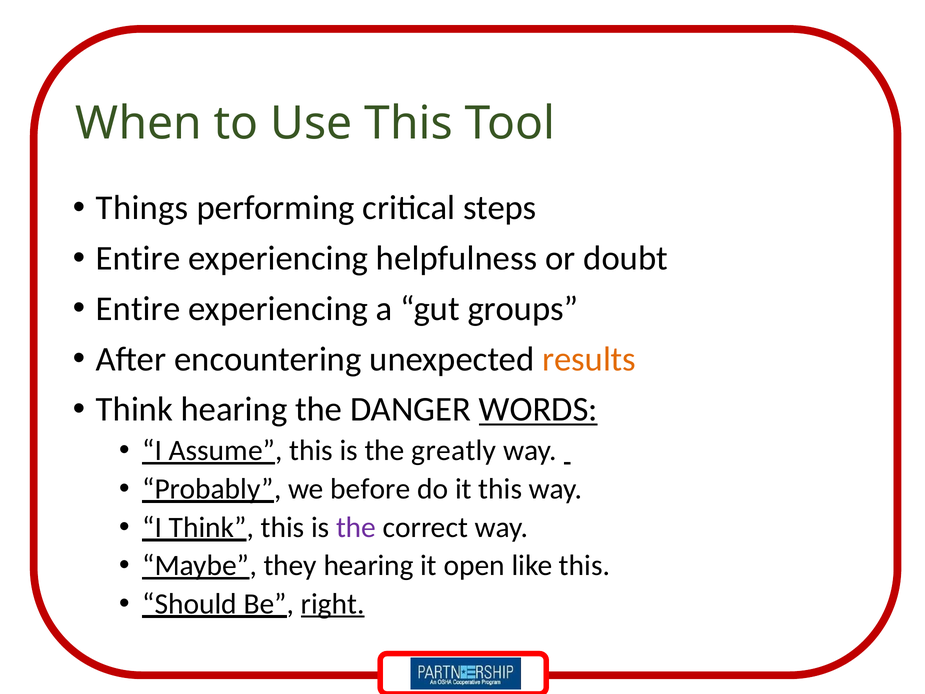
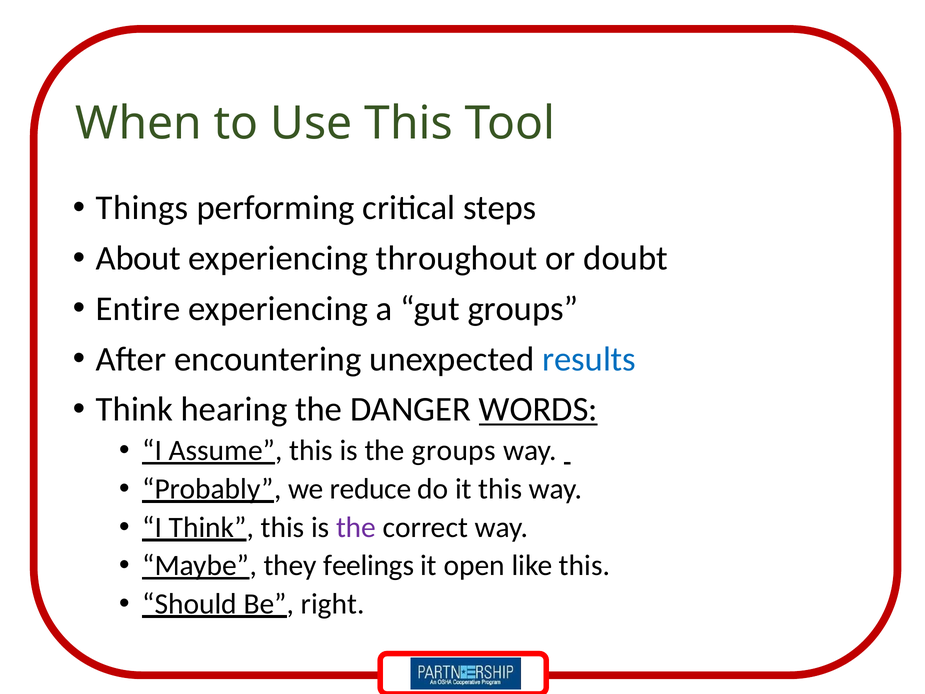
Entire at (138, 258): Entire -> About
helpfulness: helpfulness -> throughout
results colour: orange -> blue
the greatly: greatly -> groups
before: before -> reduce
they hearing: hearing -> feelings
right underline: present -> none
